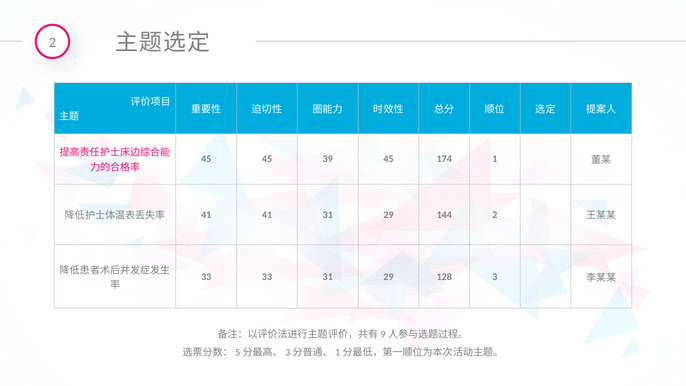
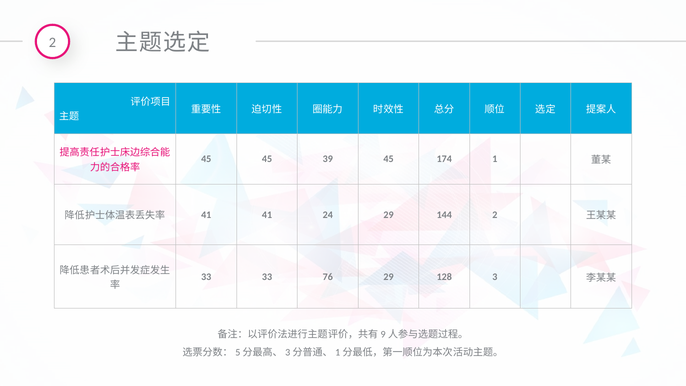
41 31: 31 -> 24
33 31: 31 -> 76
